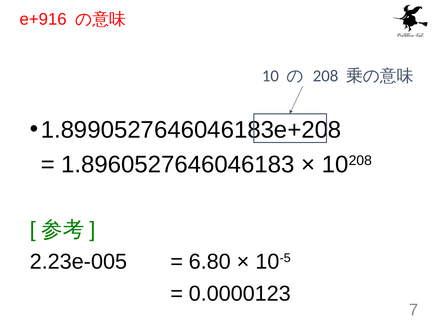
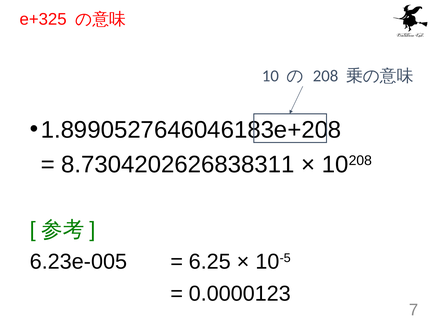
e+916: e+916 -> e+325
1.8960527646046183: 1.8960527646046183 -> 8.7304202626838311
2.23e-005: 2.23e-005 -> 6.23e-005
6.80: 6.80 -> 6.25
